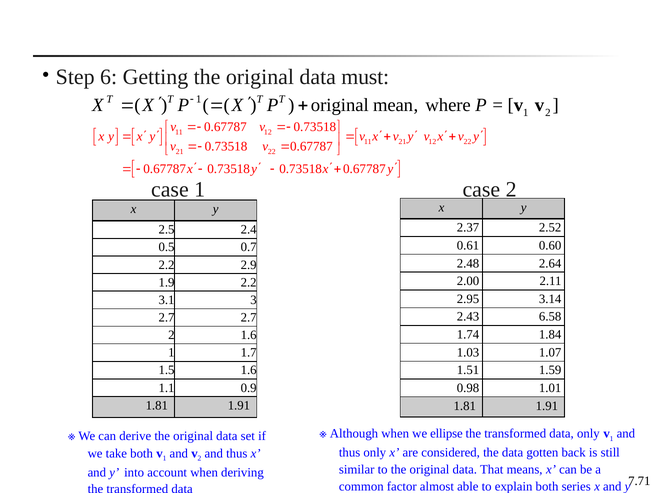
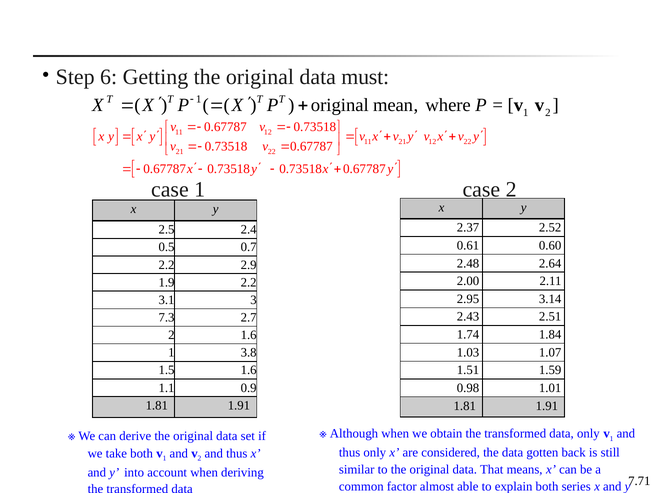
6.58: 6.58 -> 2.51
2.7 at (167, 317): 2.7 -> 7.3
1.7: 1.7 -> 3.8
ellipse: ellipse -> obtain
